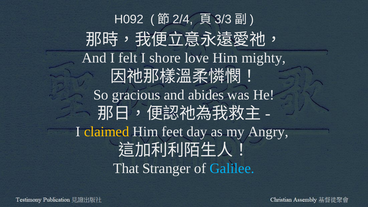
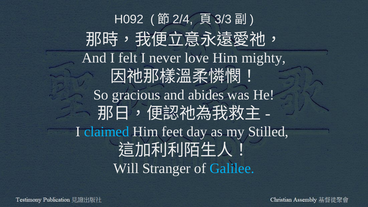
shore: shore -> never
claimed colour: yellow -> light blue
Angry: Angry -> Stilled
That: That -> Will
